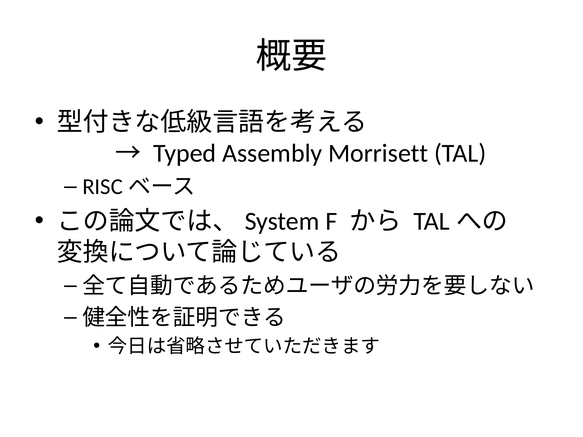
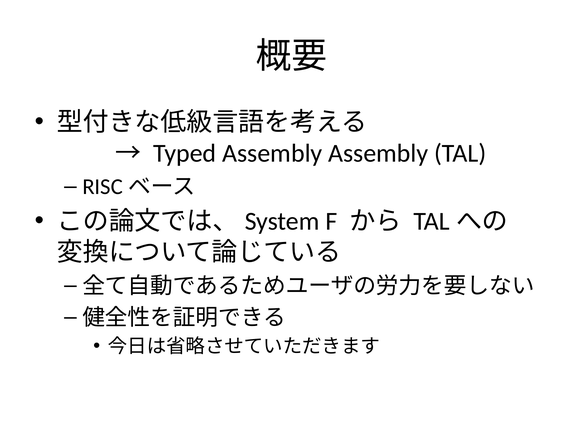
Assembly Morrisett: Morrisett -> Assembly
